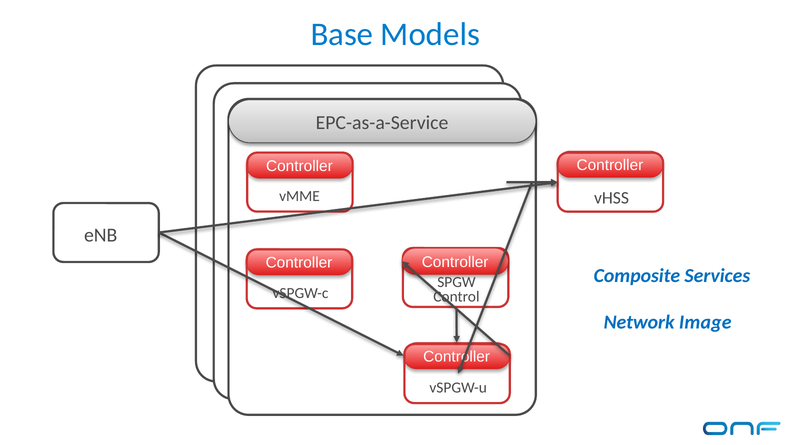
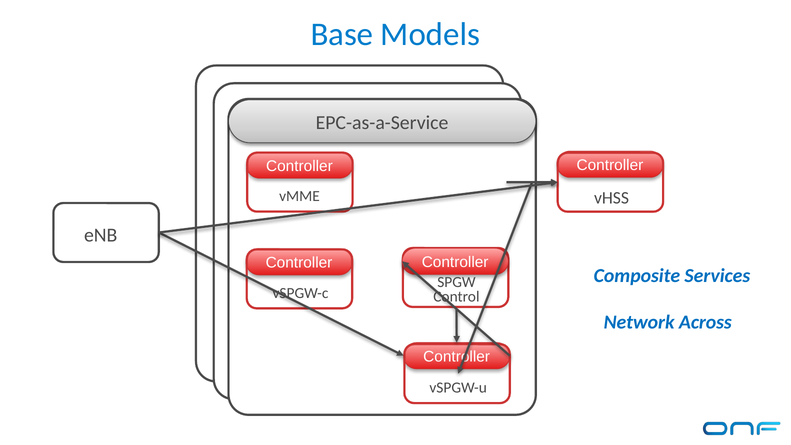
Image: Image -> Across
